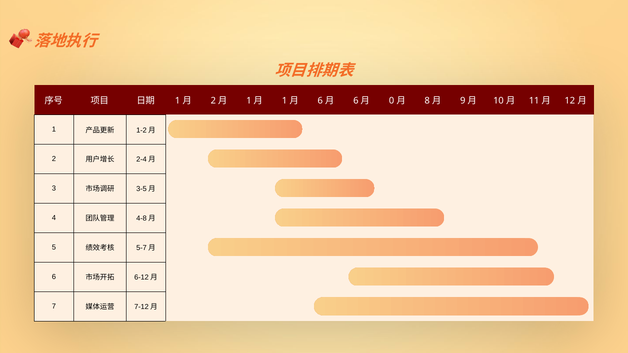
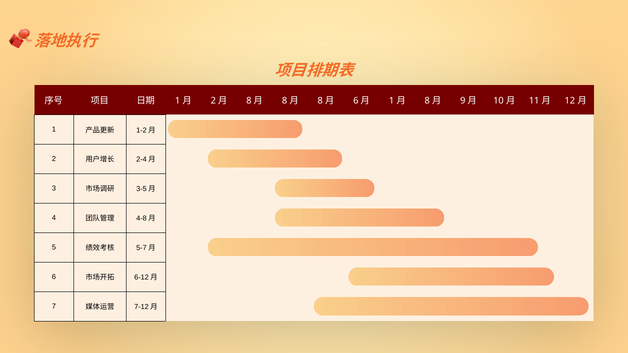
1 at (249, 101): 1 -> 8
1 at (285, 101): 1 -> 8
6 at (320, 101): 6 -> 8
0 at (392, 101): 0 -> 1
